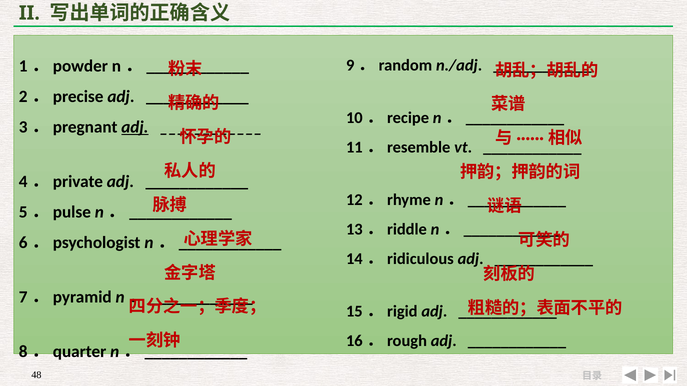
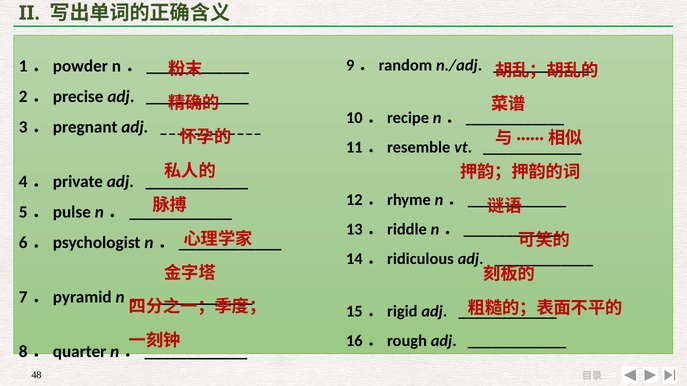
adj at (135, 127) underline: present -> none
